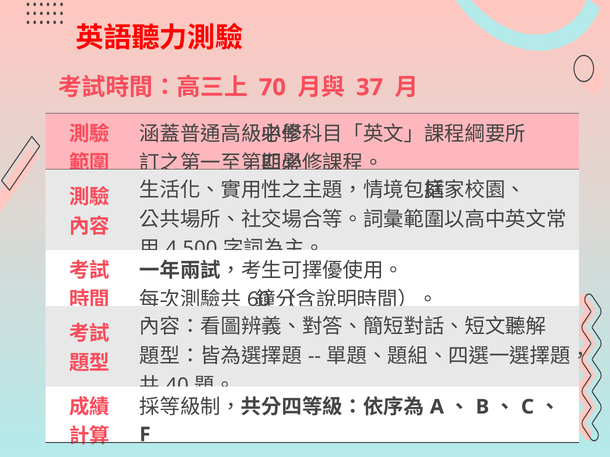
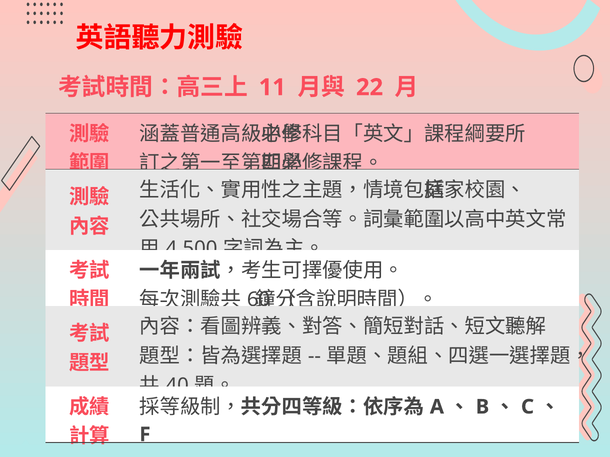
70: 70 -> 11
37: 37 -> 22
